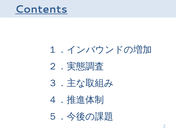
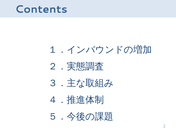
Contents underline: present -> none
